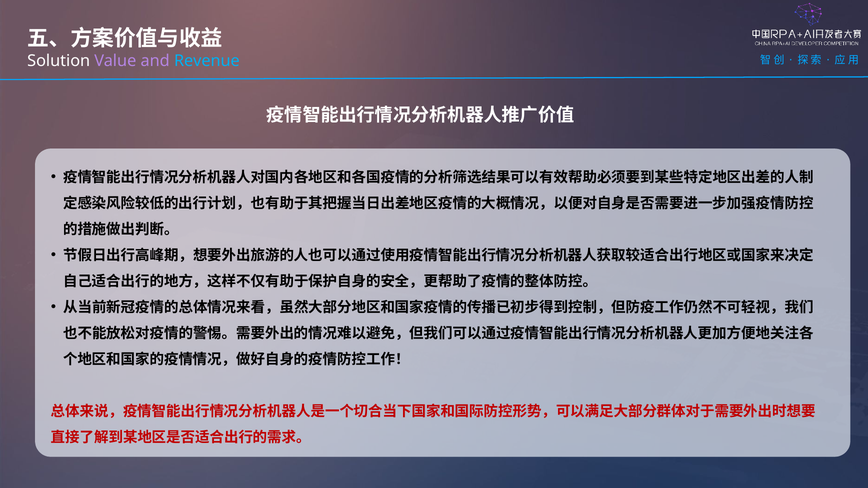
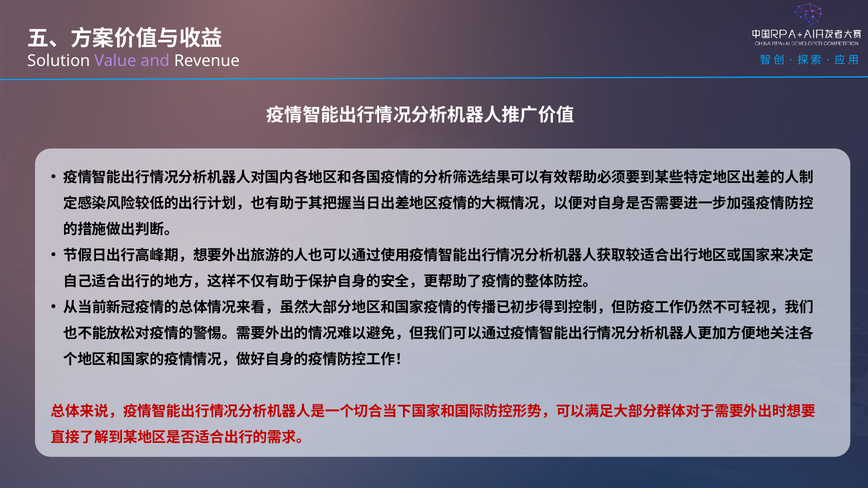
Revenue colour: light blue -> white
